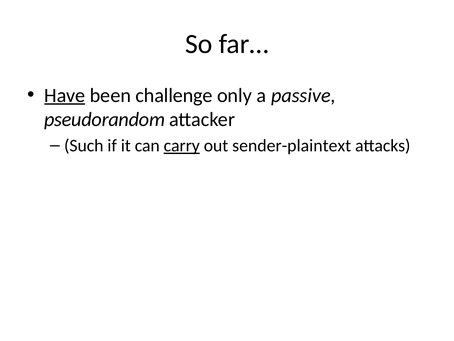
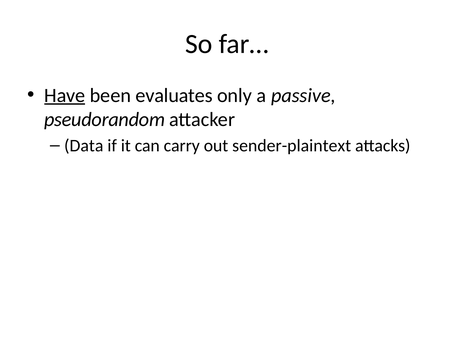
challenge: challenge -> evaluates
Such: Such -> Data
carry underline: present -> none
